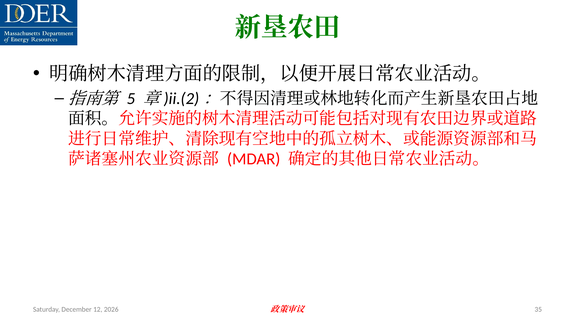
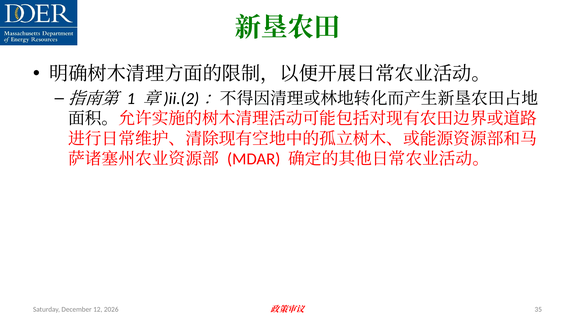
5: 5 -> 1
